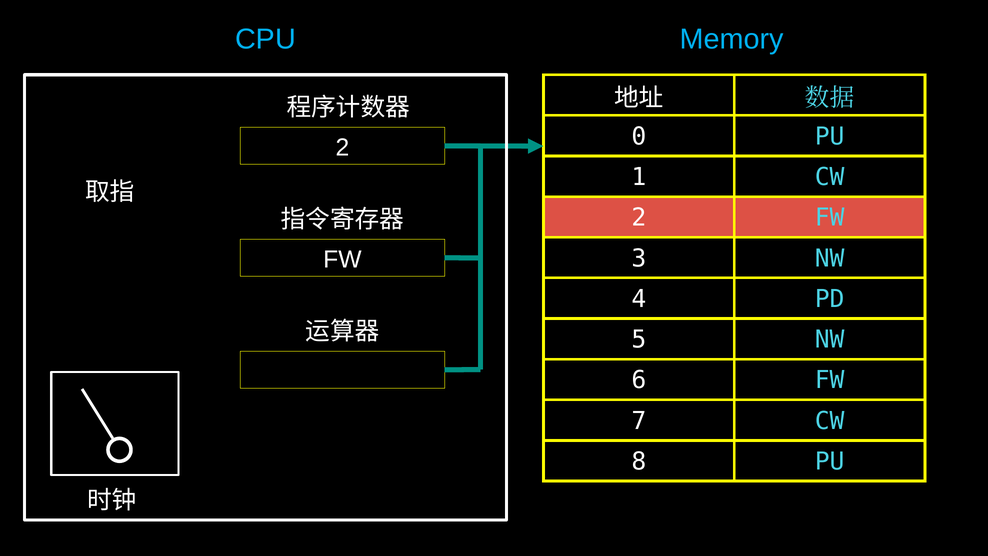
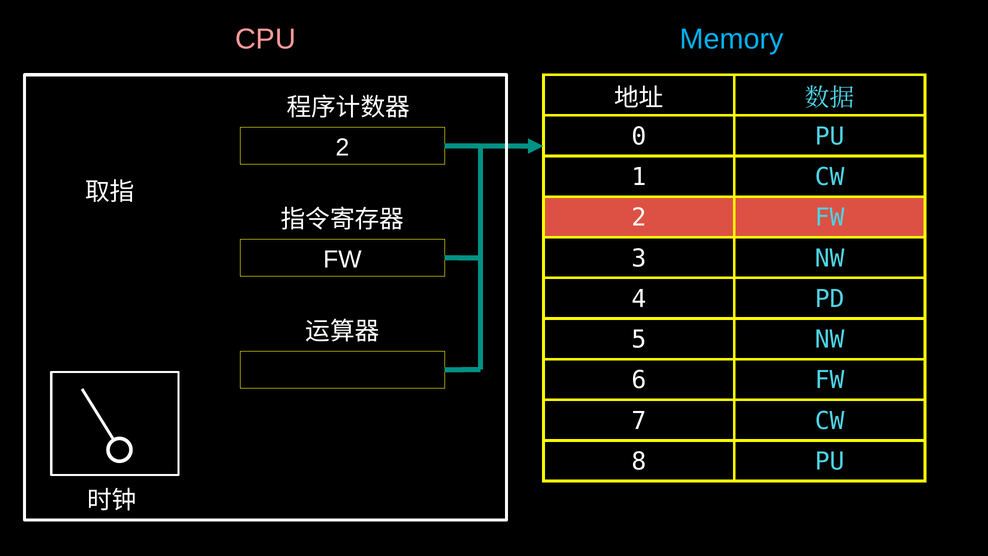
CPU colour: light blue -> pink
